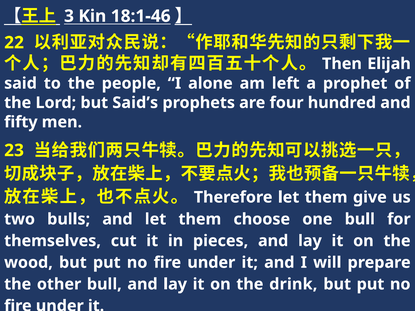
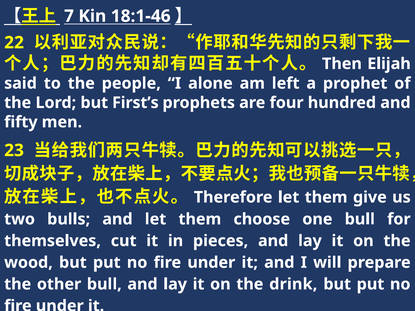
3: 3 -> 7
Said’s: Said’s -> First’s
